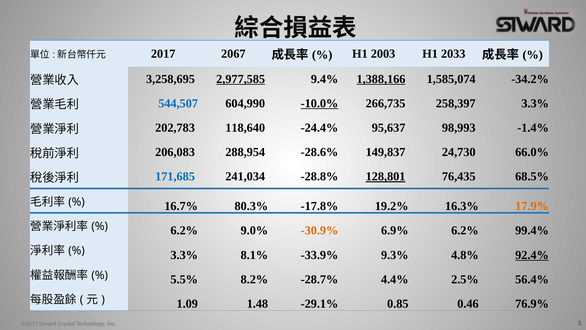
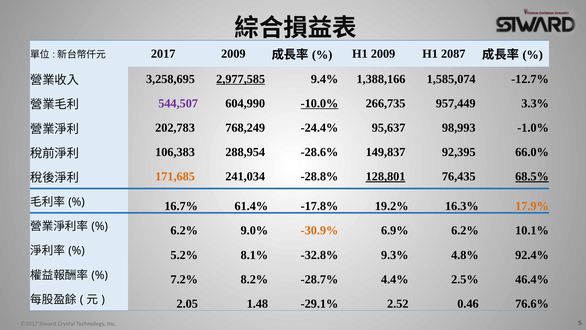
2017 2067: 2067 -> 2009
H1 2003: 2003 -> 2009
2033: 2033 -> 2087
1,388,166 underline: present -> none
-34.2%: -34.2% -> -12.7%
544,507 colour: blue -> purple
258,397: 258,397 -> 957,449
118,640: 118,640 -> 768,249
-1.4%: -1.4% -> -1.0%
206,083: 206,083 -> 106,383
24,730: 24,730 -> 92,395
171,685 colour: blue -> orange
68.5% underline: none -> present
80.3%: 80.3% -> 61.4%
99.4%: 99.4% -> 10.1%
3.3% at (184, 255): 3.3% -> 5.2%
-33.9%: -33.9% -> -32.8%
92.4% underline: present -> none
5.5%: 5.5% -> 7.2%
56.4%: 56.4% -> 46.4%
1.09: 1.09 -> 2.05
0.85: 0.85 -> 2.52
76.9%: 76.9% -> 76.6%
